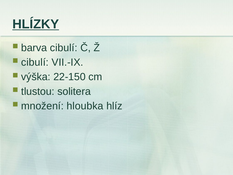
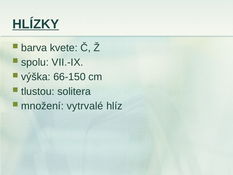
barva cibulí: cibulí -> kvete
cibulí at (35, 62): cibulí -> spolu
22-150: 22-150 -> 66-150
hloubka: hloubka -> vytrvalé
